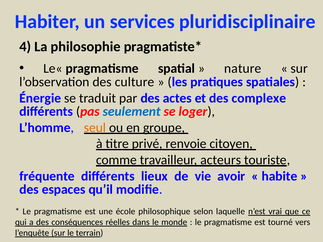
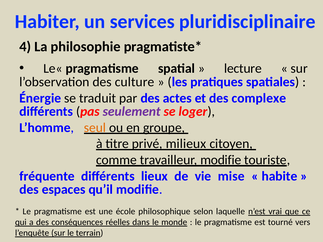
nature: nature -> lecture
seulement colour: blue -> purple
renvoie: renvoie -> milieux
travailleur acteurs: acteurs -> modifie
avoir: avoir -> mise
